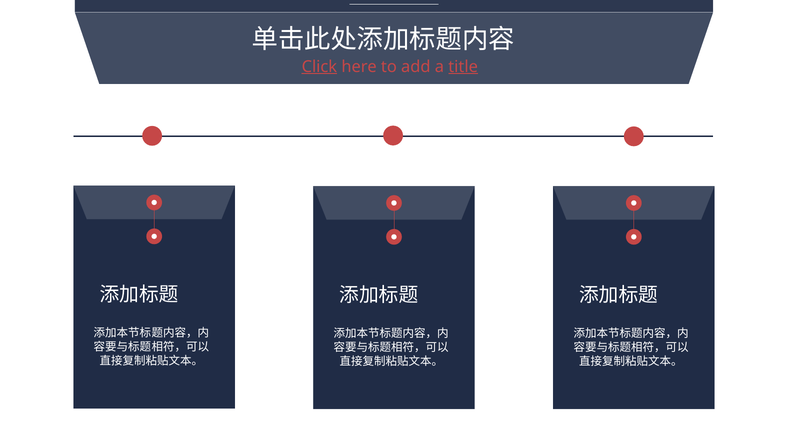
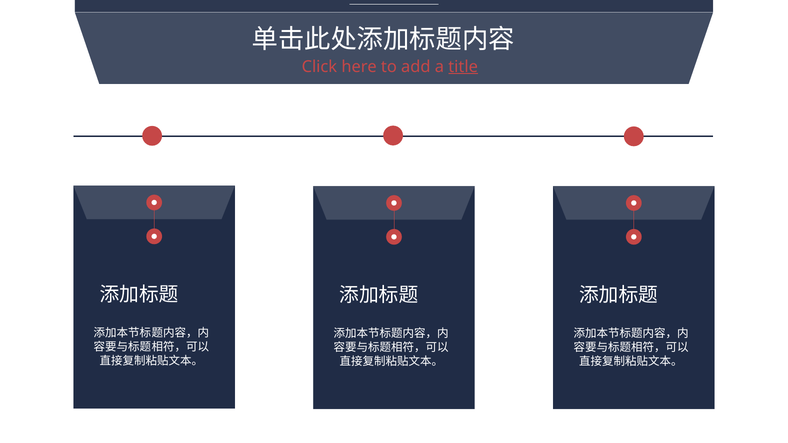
Click underline: present -> none
